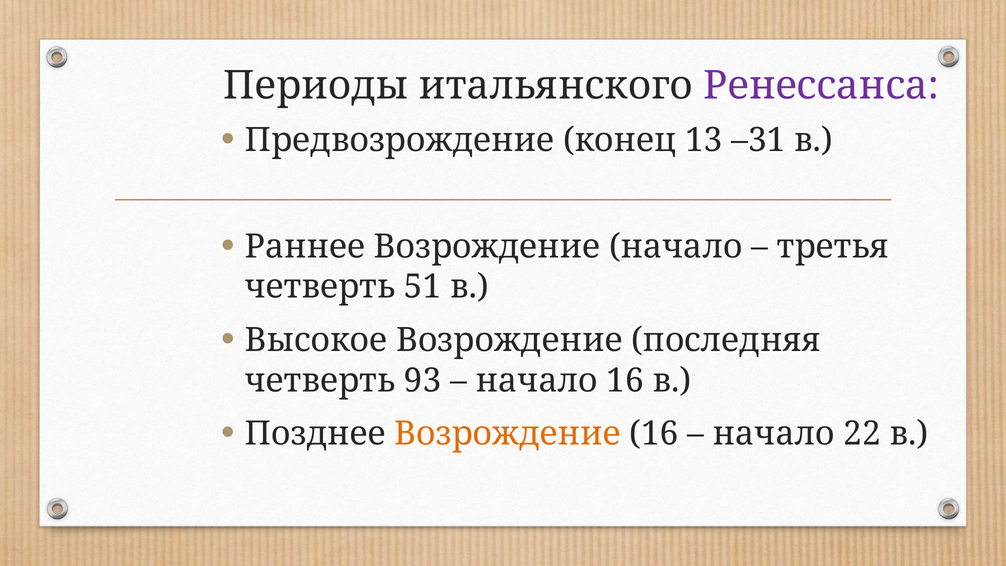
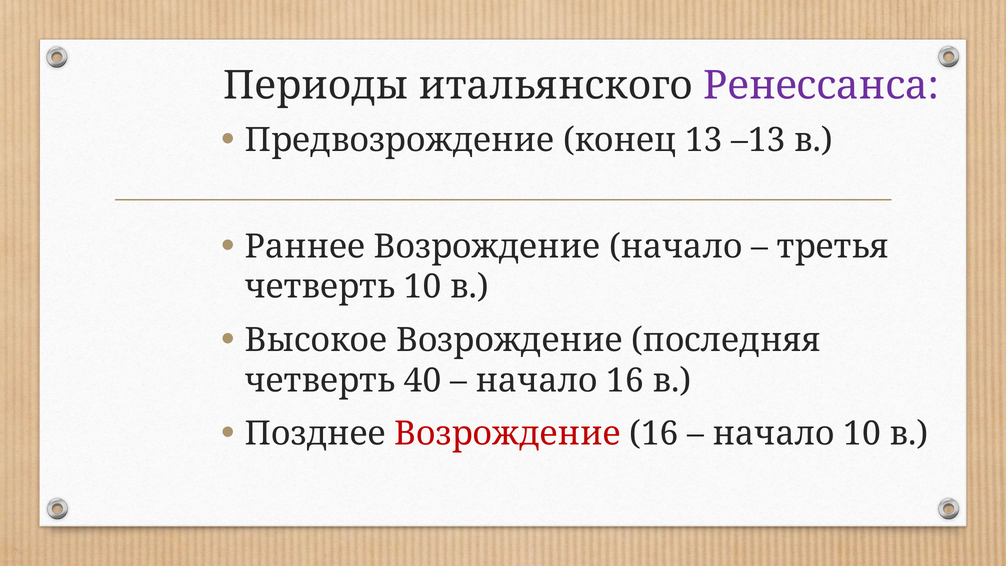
–31: –31 -> –13
четверть 51: 51 -> 10
93: 93 -> 40
Возрождение at (508, 434) colour: orange -> red
начало 22: 22 -> 10
